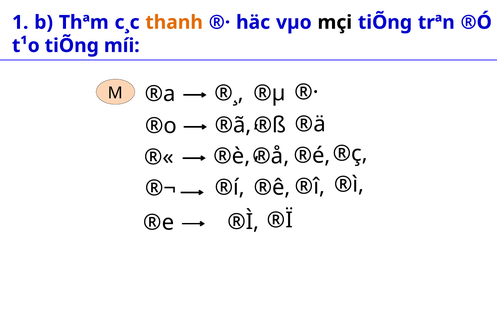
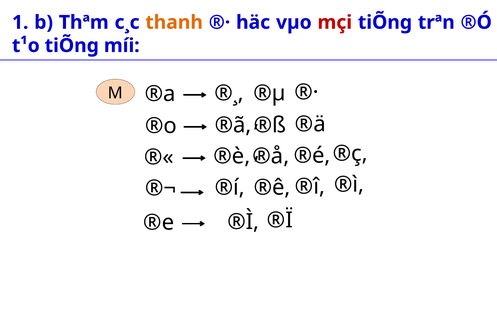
mçi colour: black -> red
